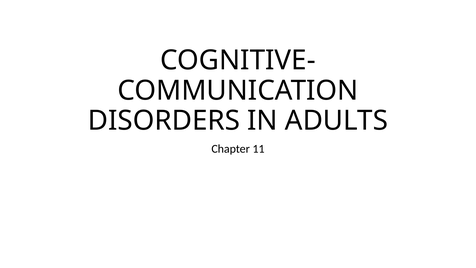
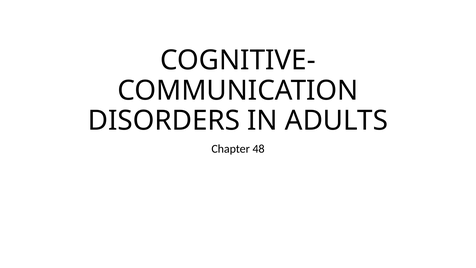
11: 11 -> 48
